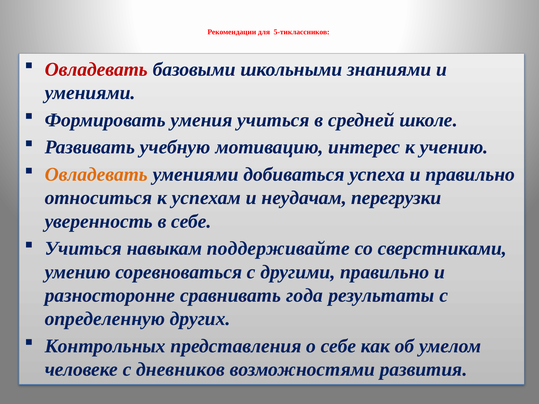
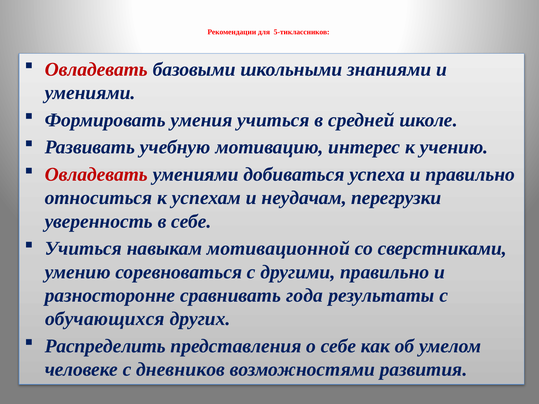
Овладевать at (96, 175) colour: orange -> red
поддерживайте: поддерживайте -> мотивационной
определенную: определенную -> обучающихся
Контрольных: Контрольных -> Распределить
